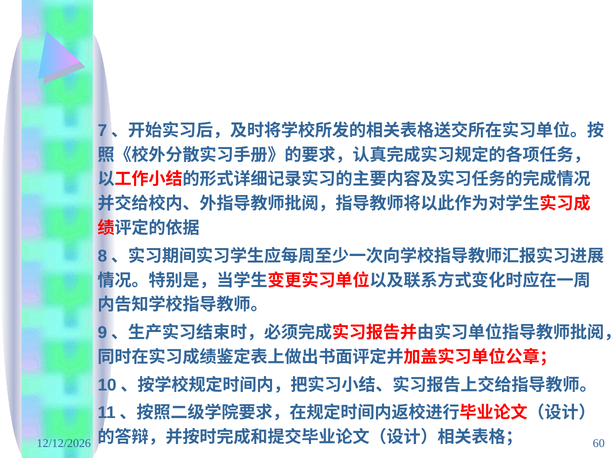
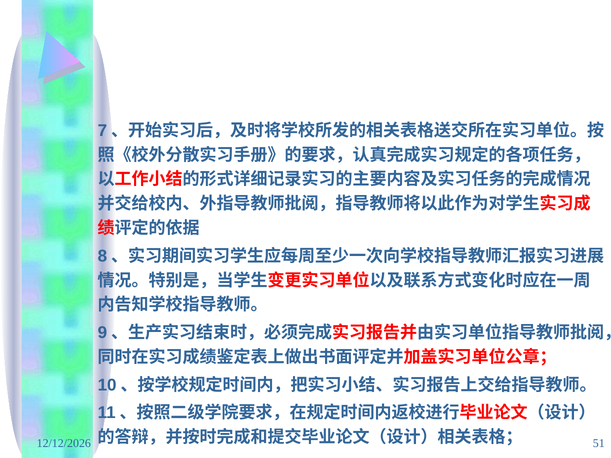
60: 60 -> 51
